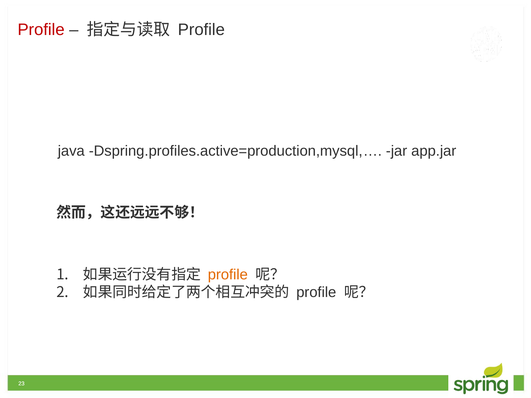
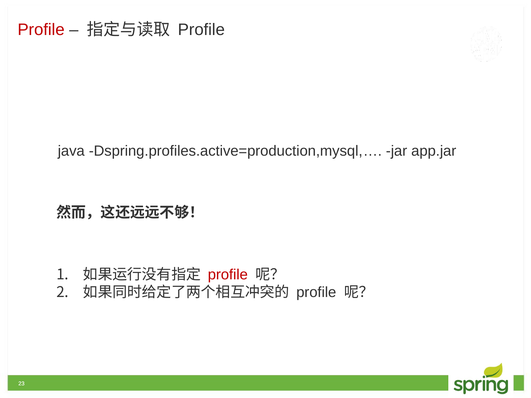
profile at (228, 275) colour: orange -> red
